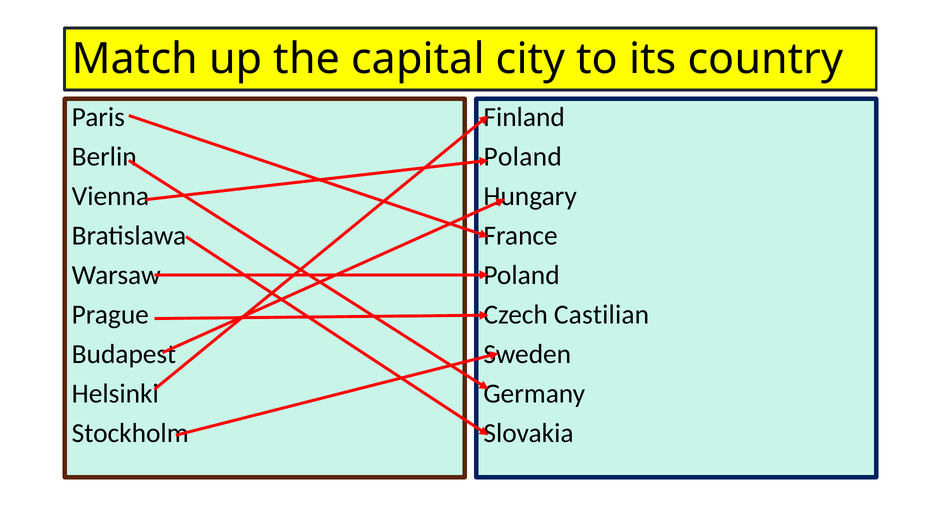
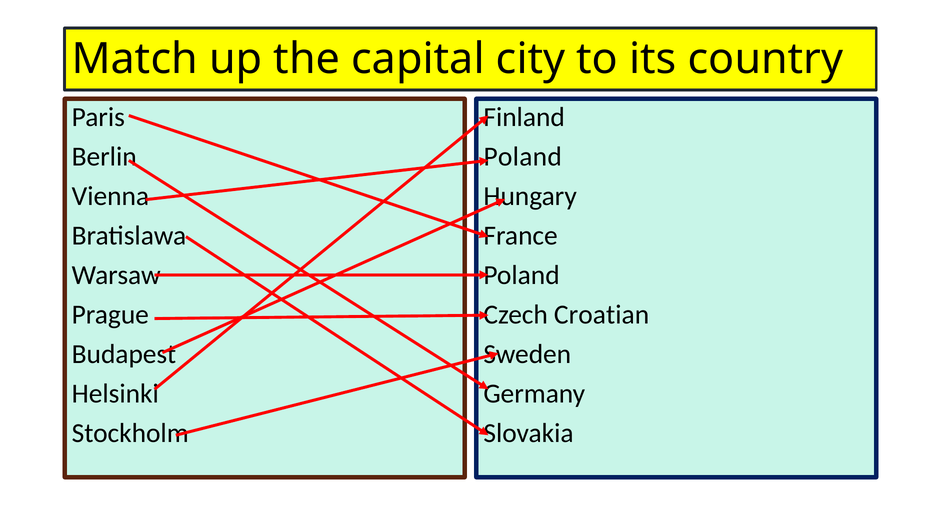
Castilian: Castilian -> Croatian
